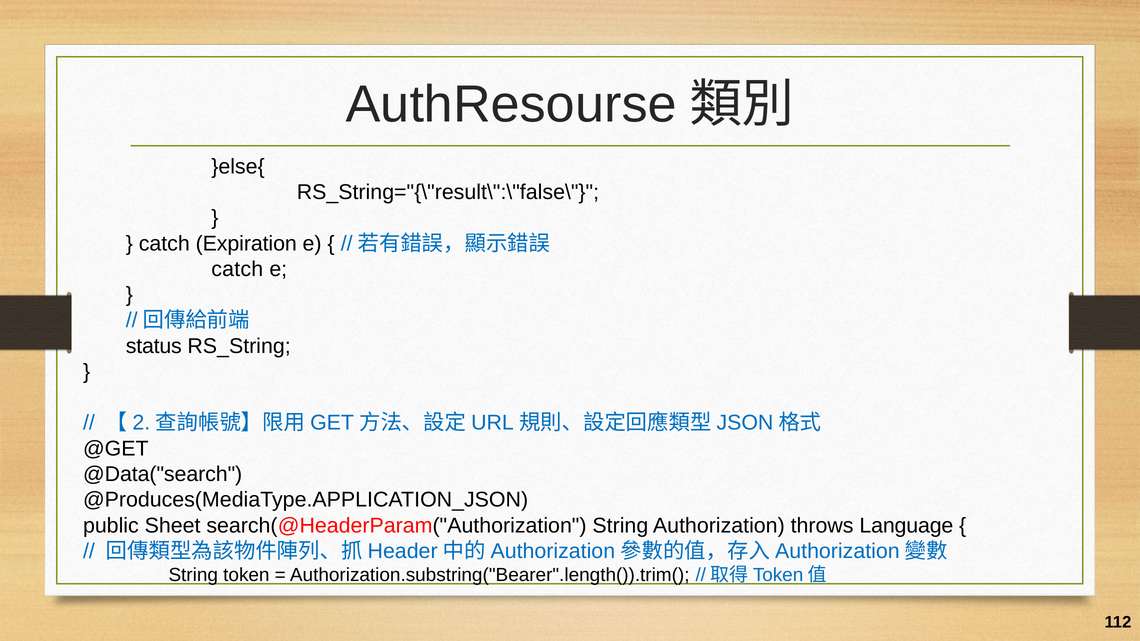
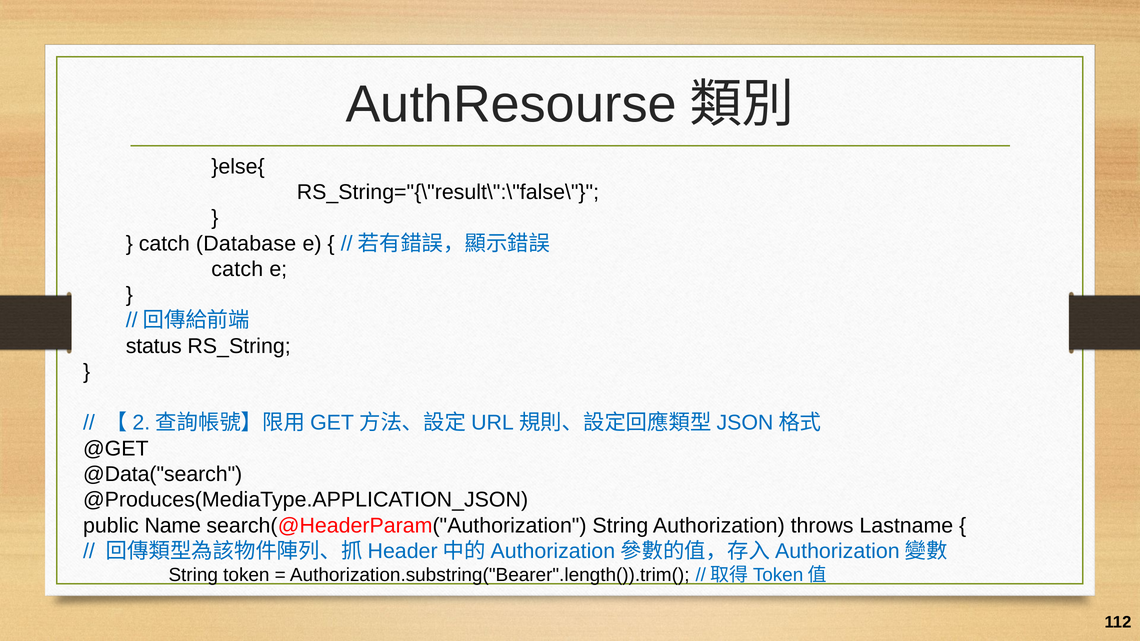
Expiration: Expiration -> Database
Sheet: Sheet -> Name
Language: Language -> Lastname
